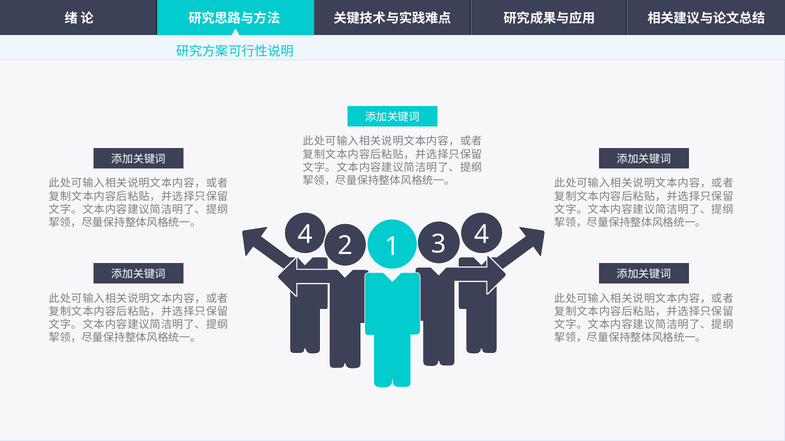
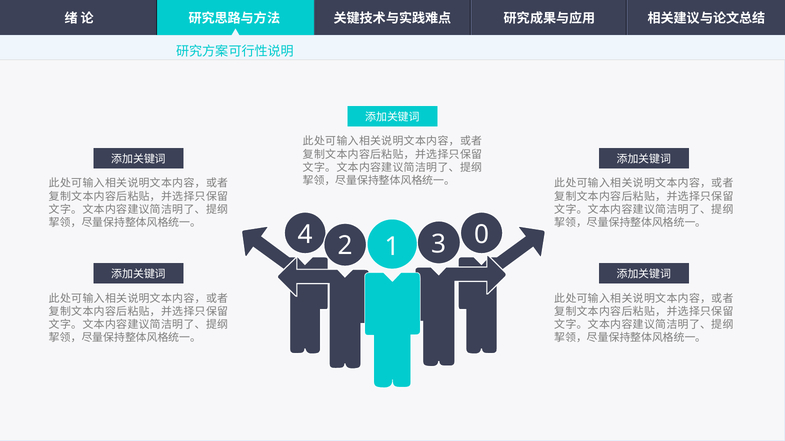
4 4: 4 -> 0
